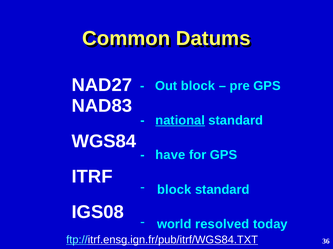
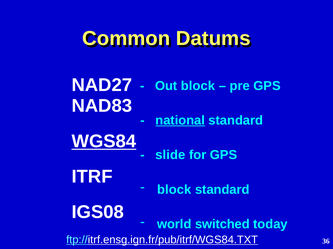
WGS84 underline: none -> present
have: have -> slide
resolved: resolved -> switched
